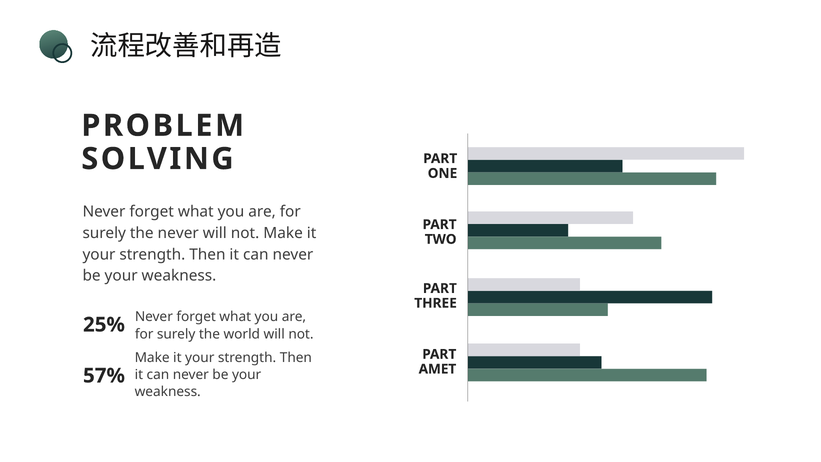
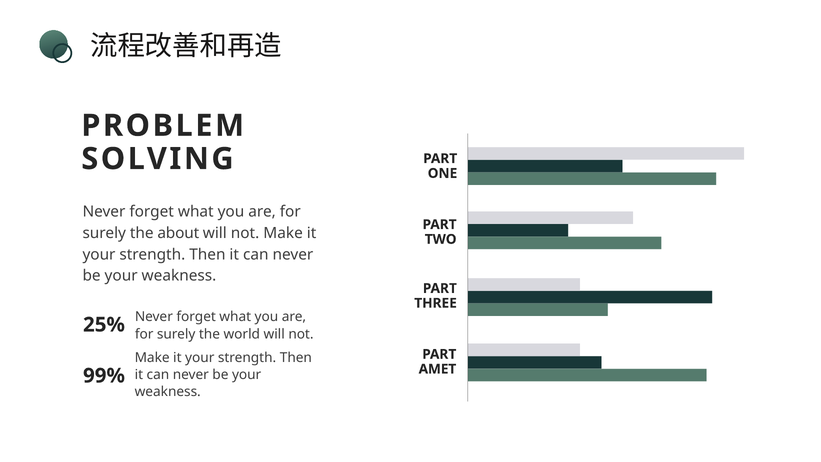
the never: never -> about
57%: 57% -> 99%
